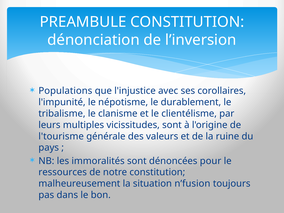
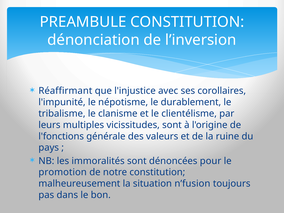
Populations: Populations -> Réaffirmant
l'tourisme: l'tourisme -> l'fonctions
ressources: ressources -> promotion
